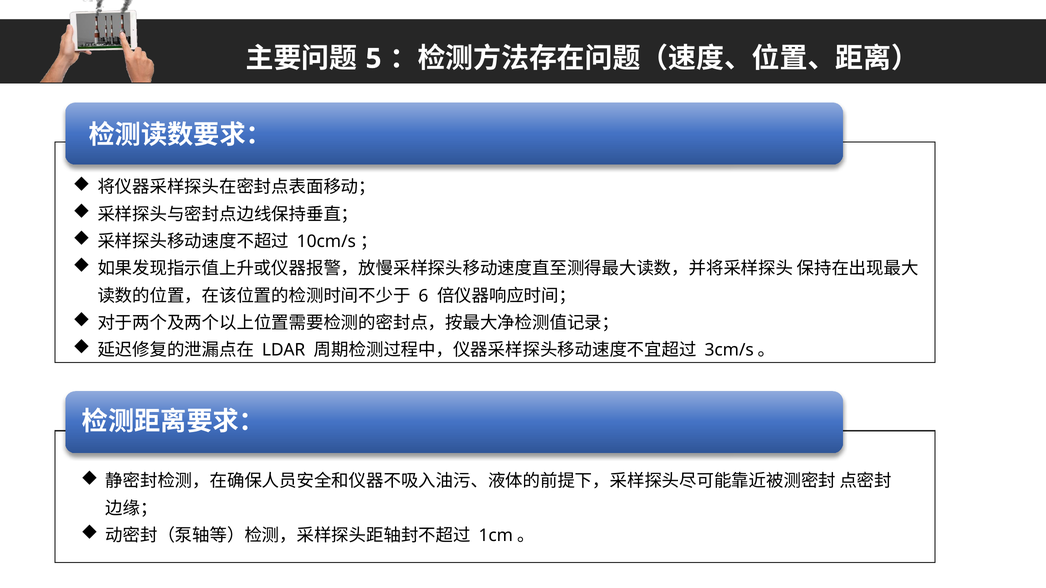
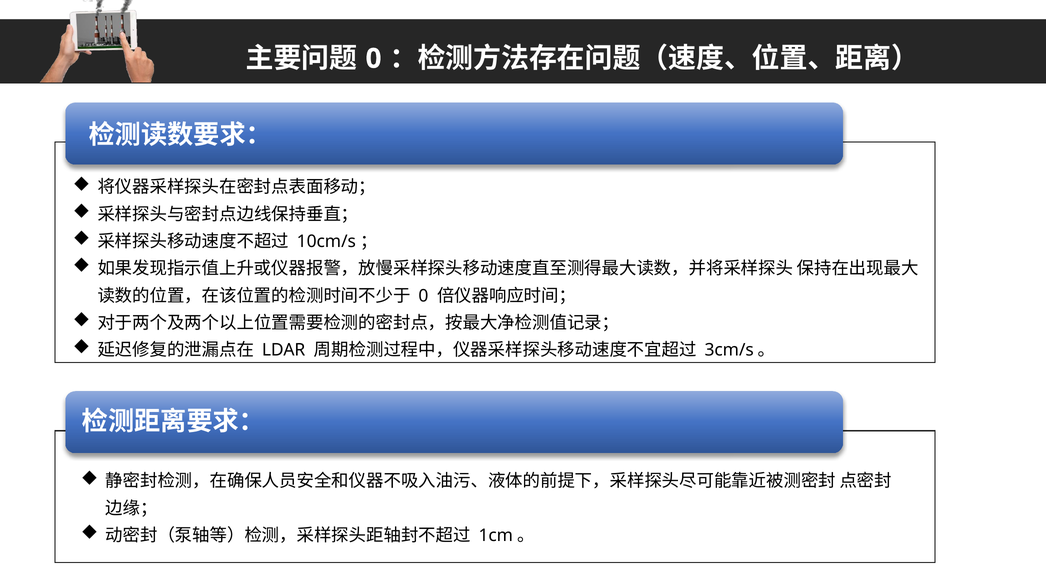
5 at (374, 59): 5 -> 0
6 at (423, 296): 6 -> 0
